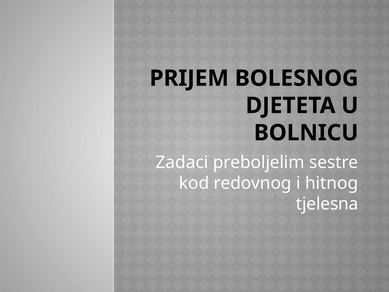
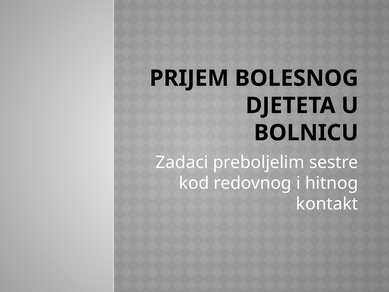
tjelesna: tjelesna -> kontakt
